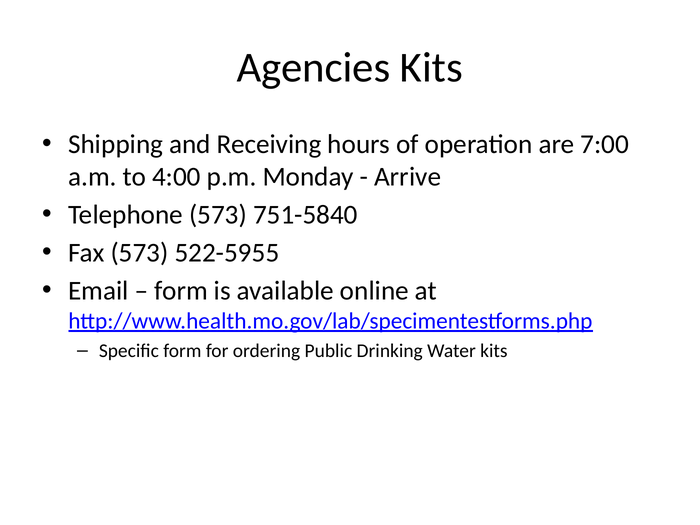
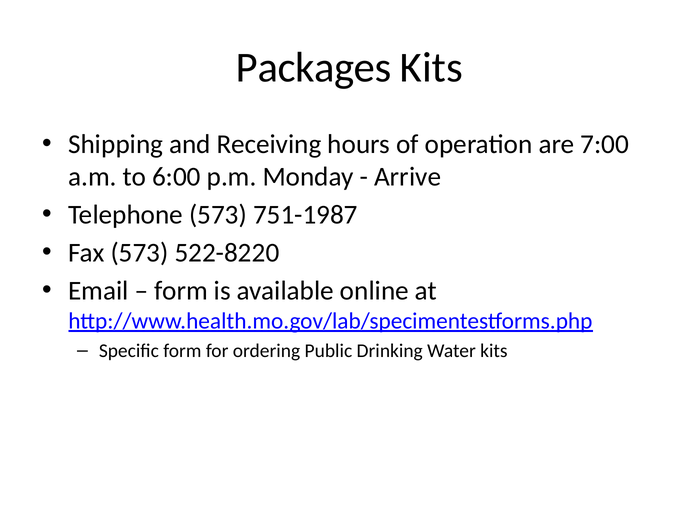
Agencies: Agencies -> Packages
4:00: 4:00 -> 6:00
751-5840: 751-5840 -> 751-1987
522-5955: 522-5955 -> 522-8220
